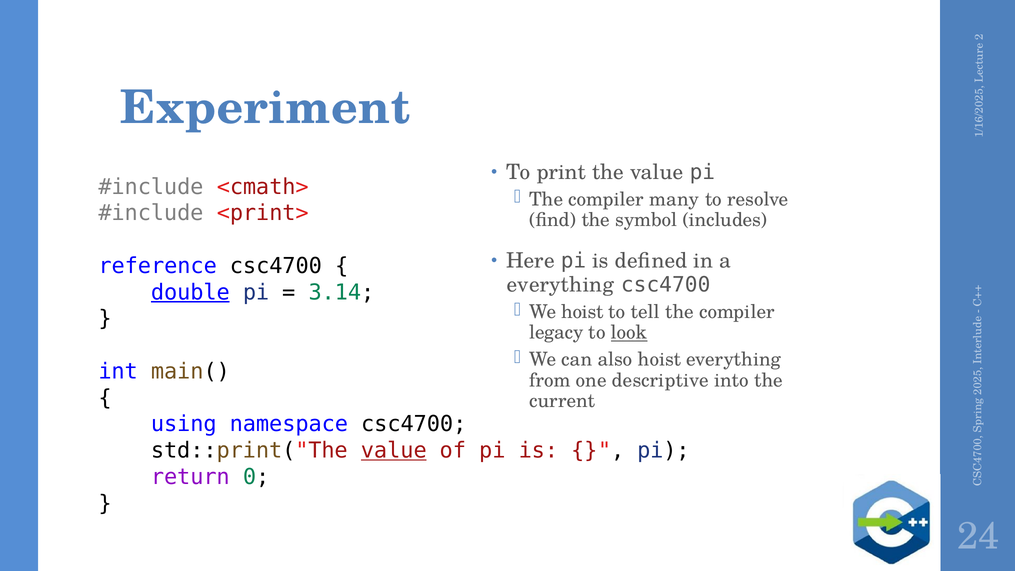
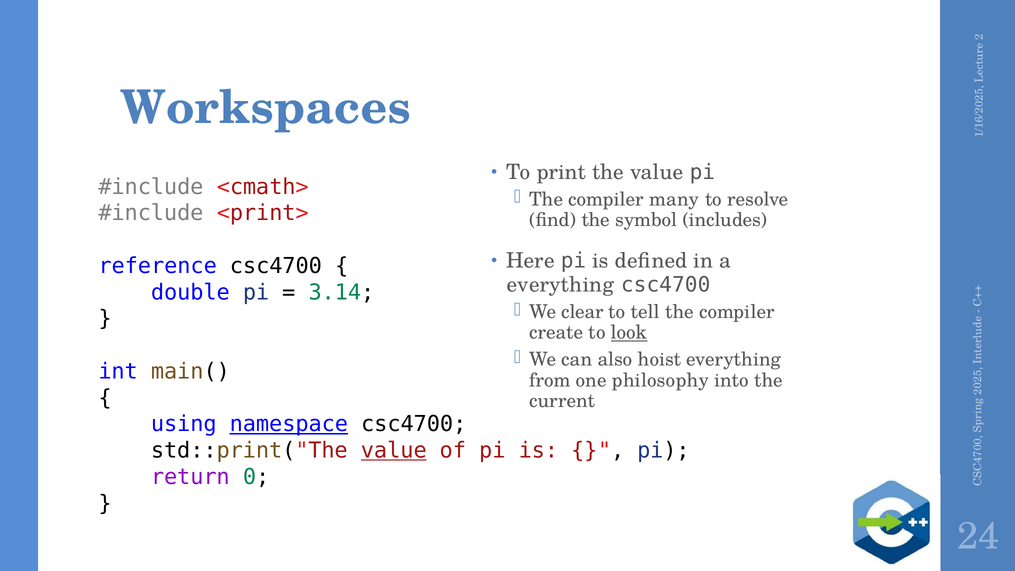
Experiment: Experiment -> Workspaces
double underline: present -> none
We hoist: hoist -> clear
legacy: legacy -> create
descriptive: descriptive -> philosophy
namespace underline: none -> present
